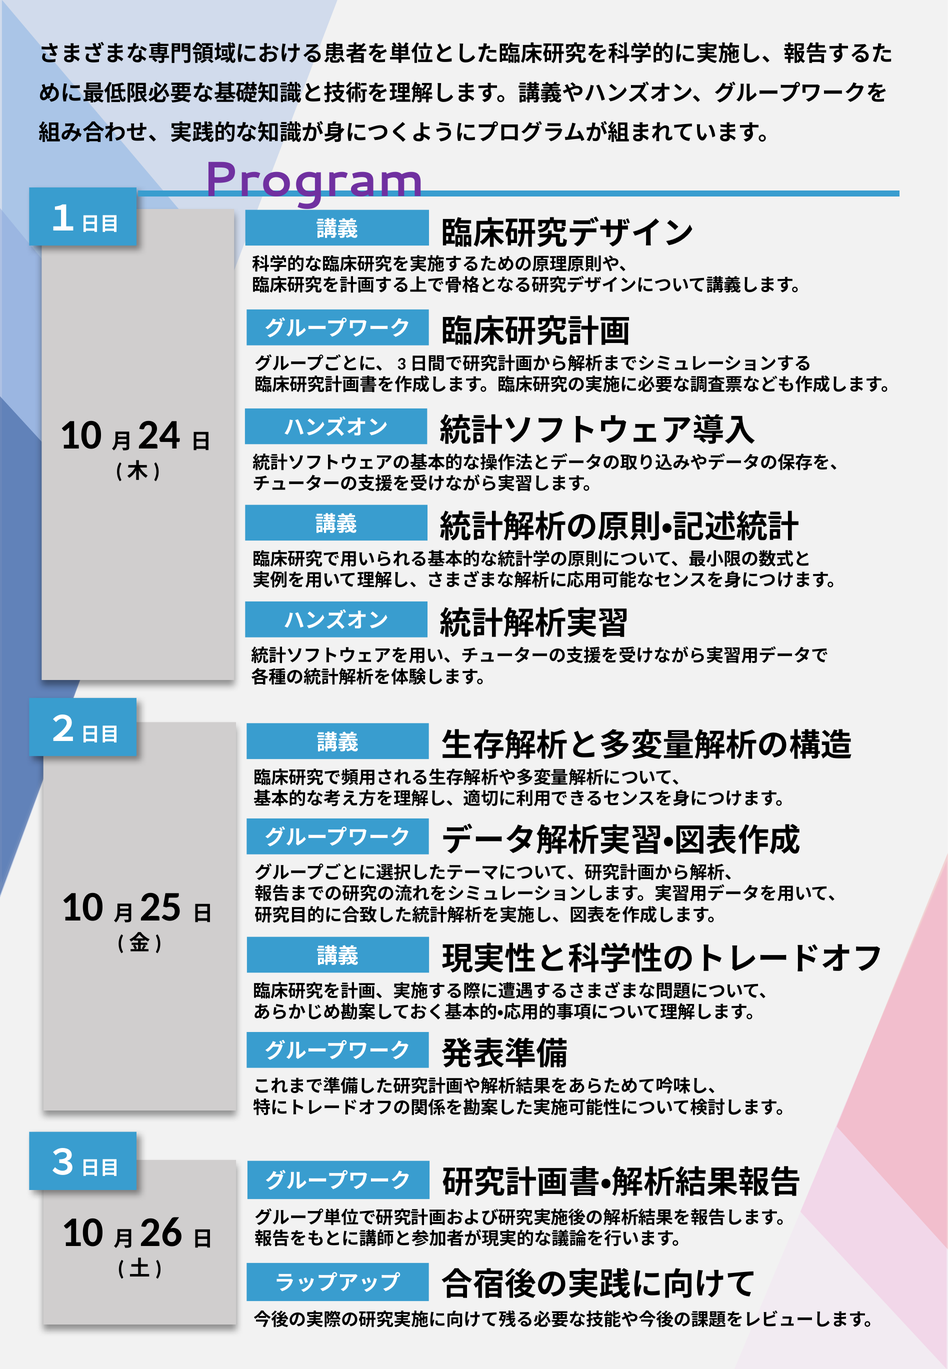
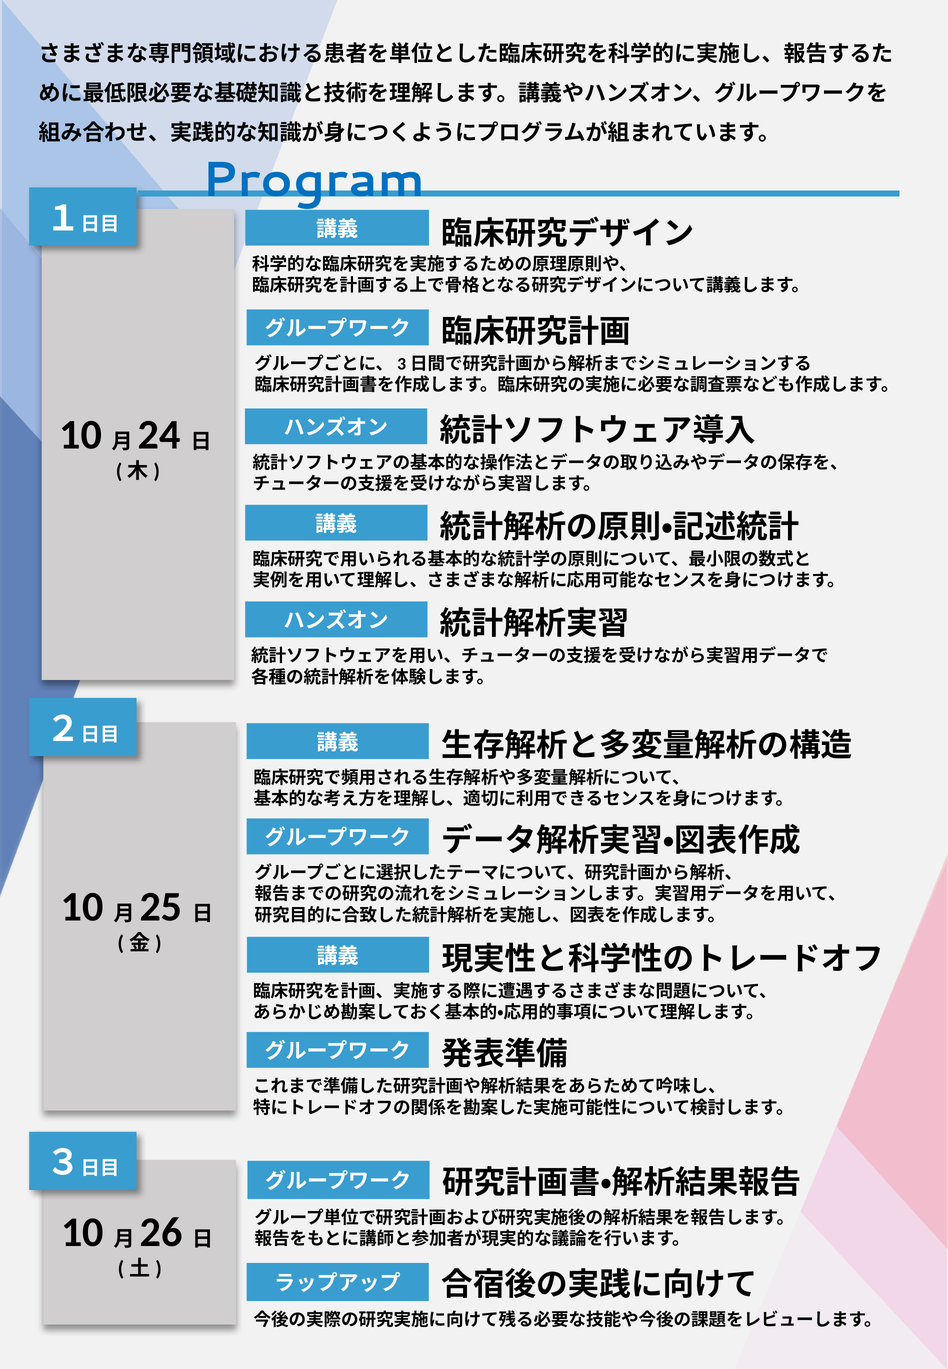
Program colour: purple -> blue
